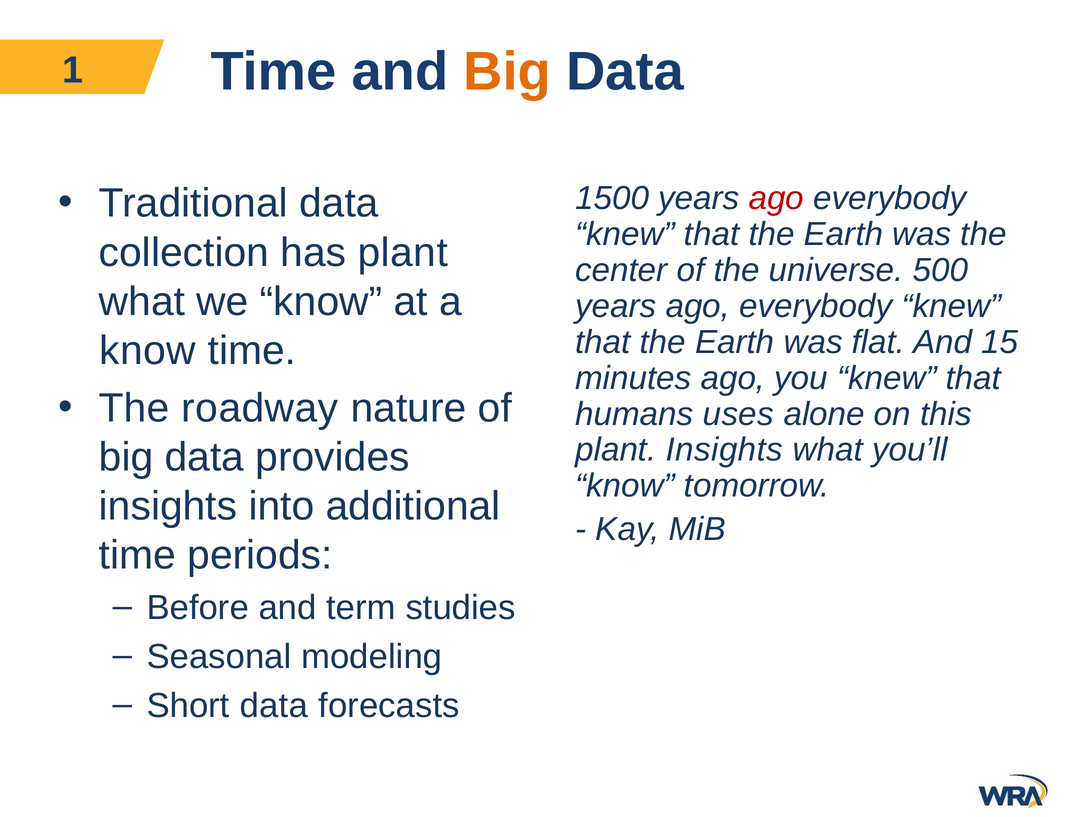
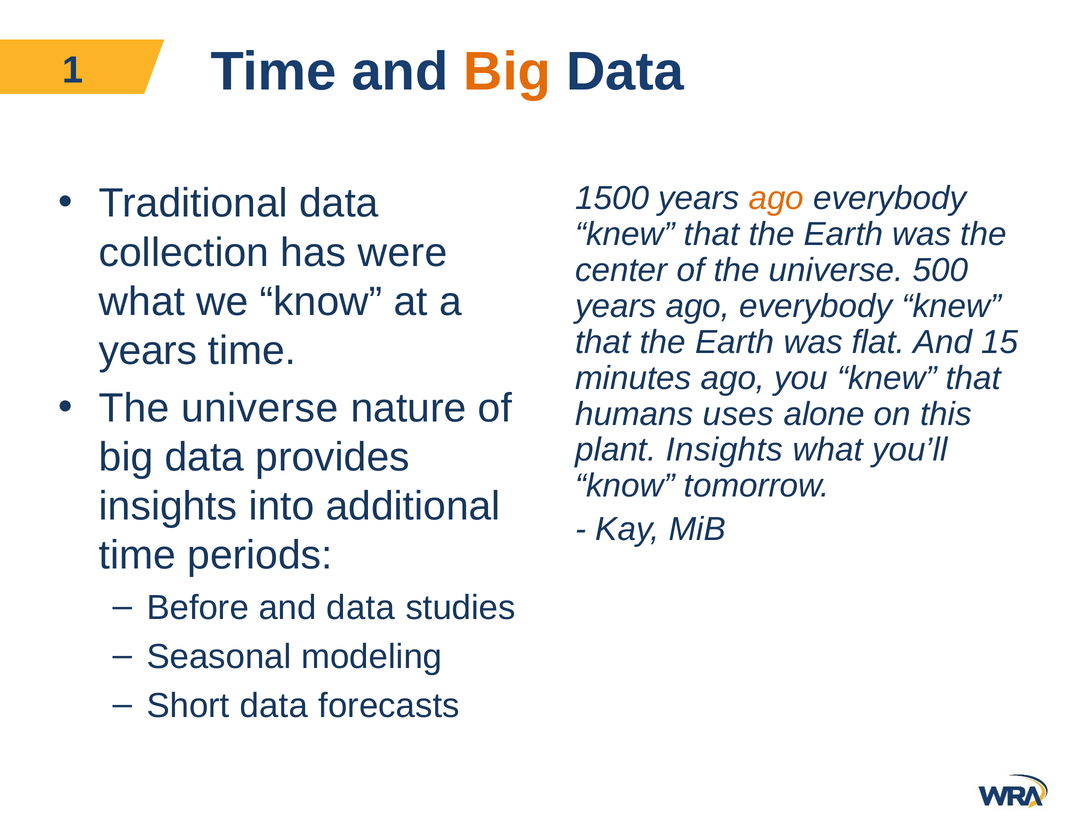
ago at (776, 198) colour: red -> orange
has plant: plant -> were
know at (147, 351): know -> years
roadway at (260, 408): roadway -> universe
and term: term -> data
